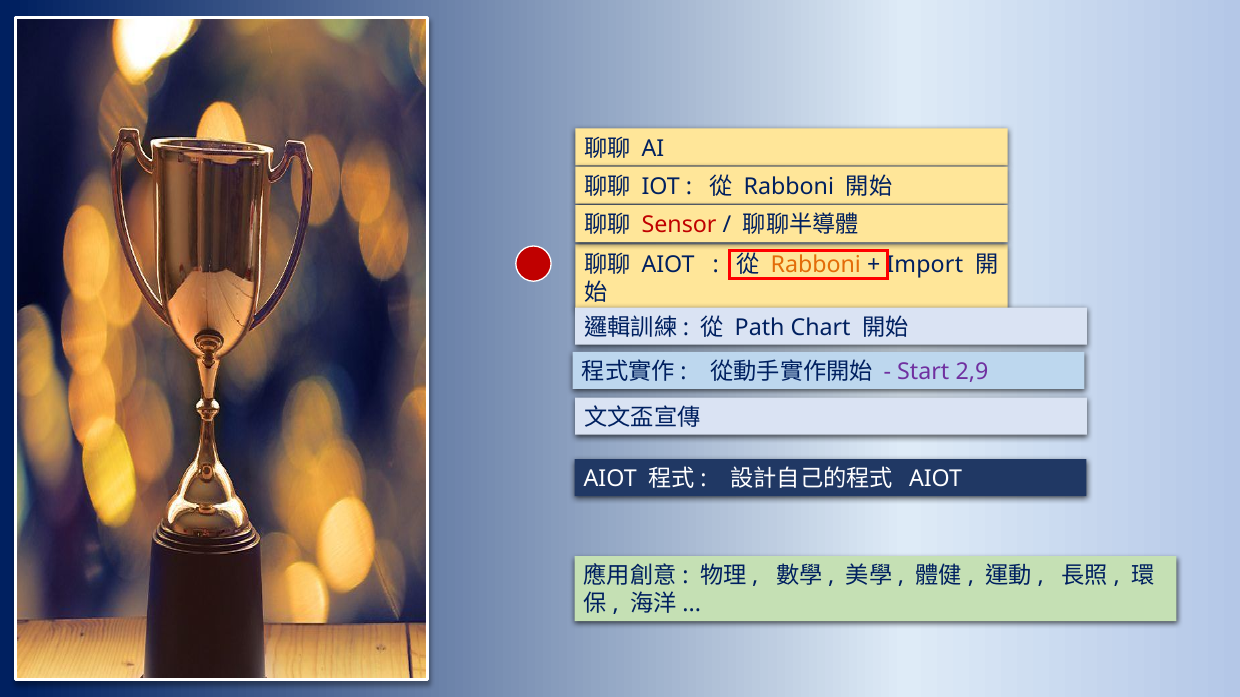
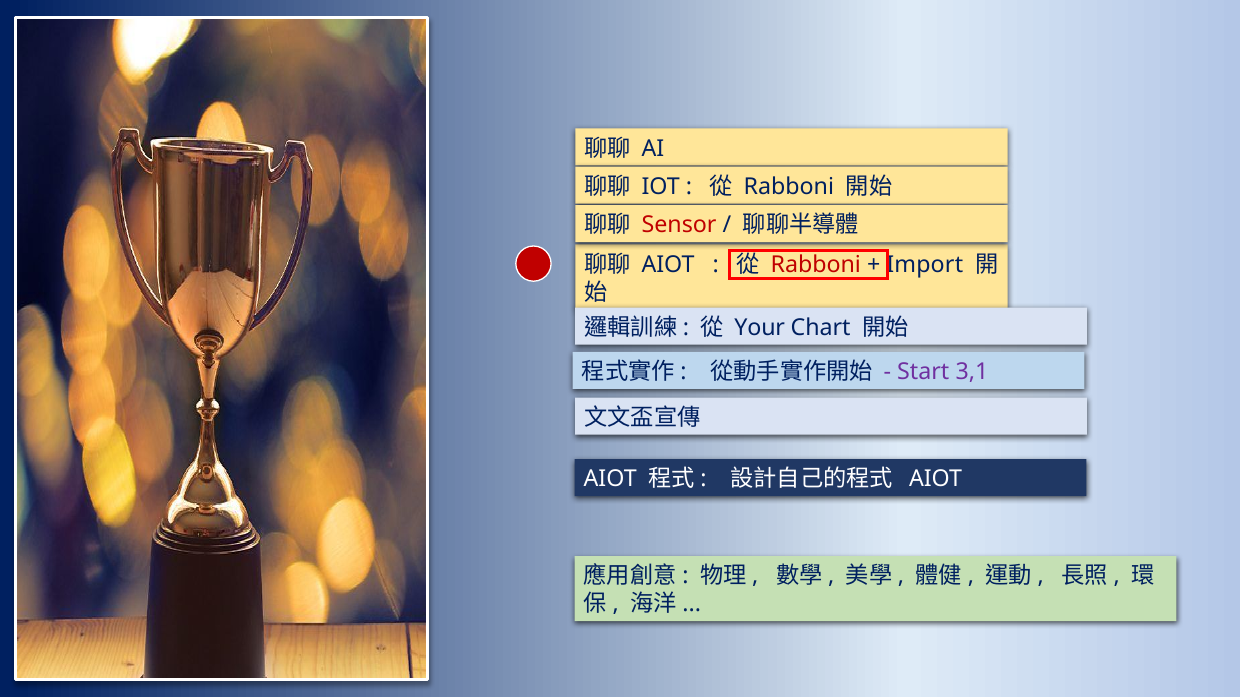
Rabboni at (816, 265) colour: orange -> red
Path: Path -> Your
2,9: 2,9 -> 3,1
